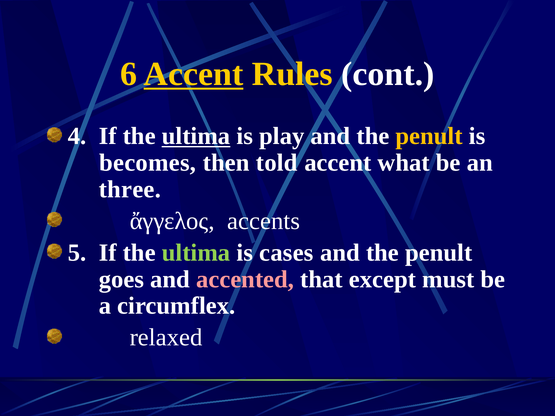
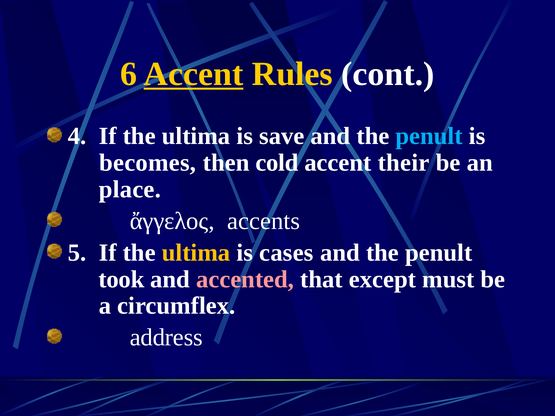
ultima at (196, 136) underline: present -> none
play: play -> save
penult at (429, 136) colour: yellow -> light blue
told: told -> cold
what: what -> their
three: three -> place
ultima at (196, 253) colour: light green -> yellow
goes: goes -> took
relaxed: relaxed -> address
